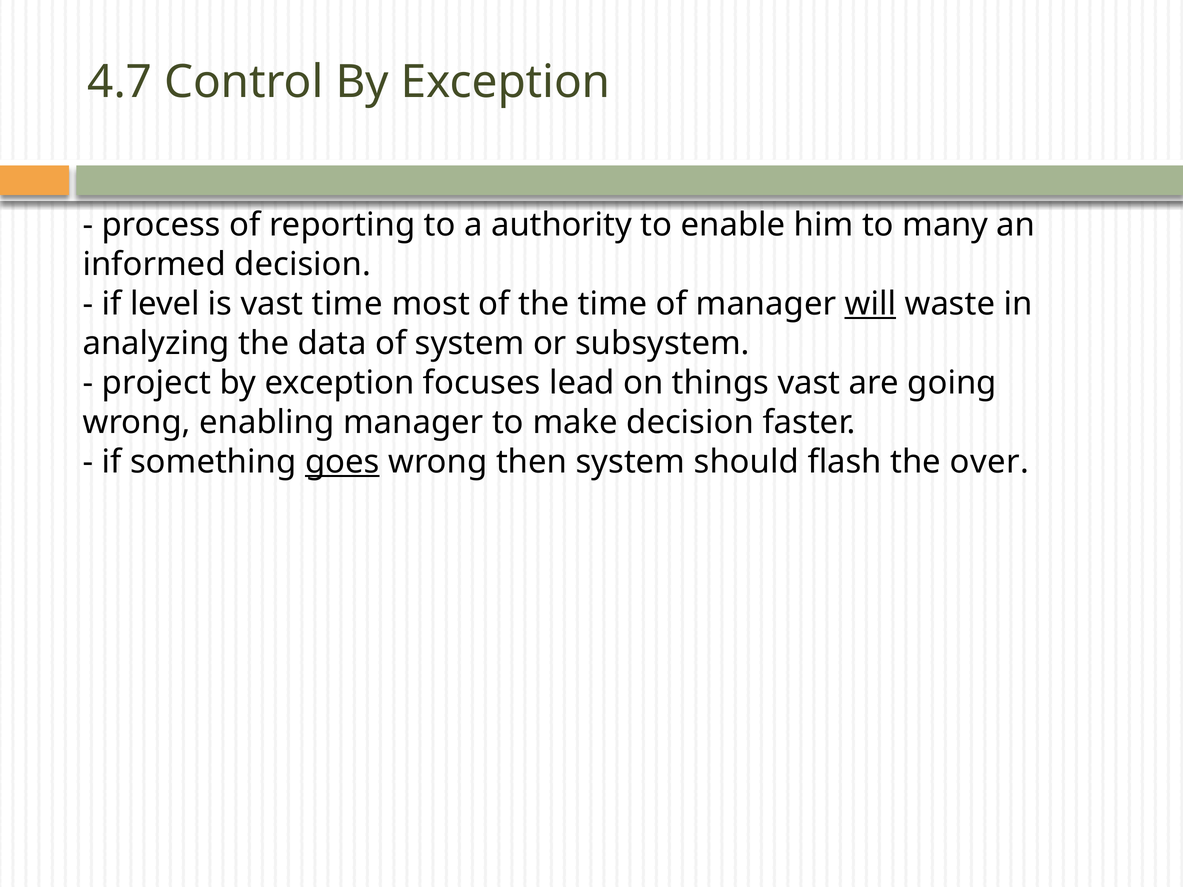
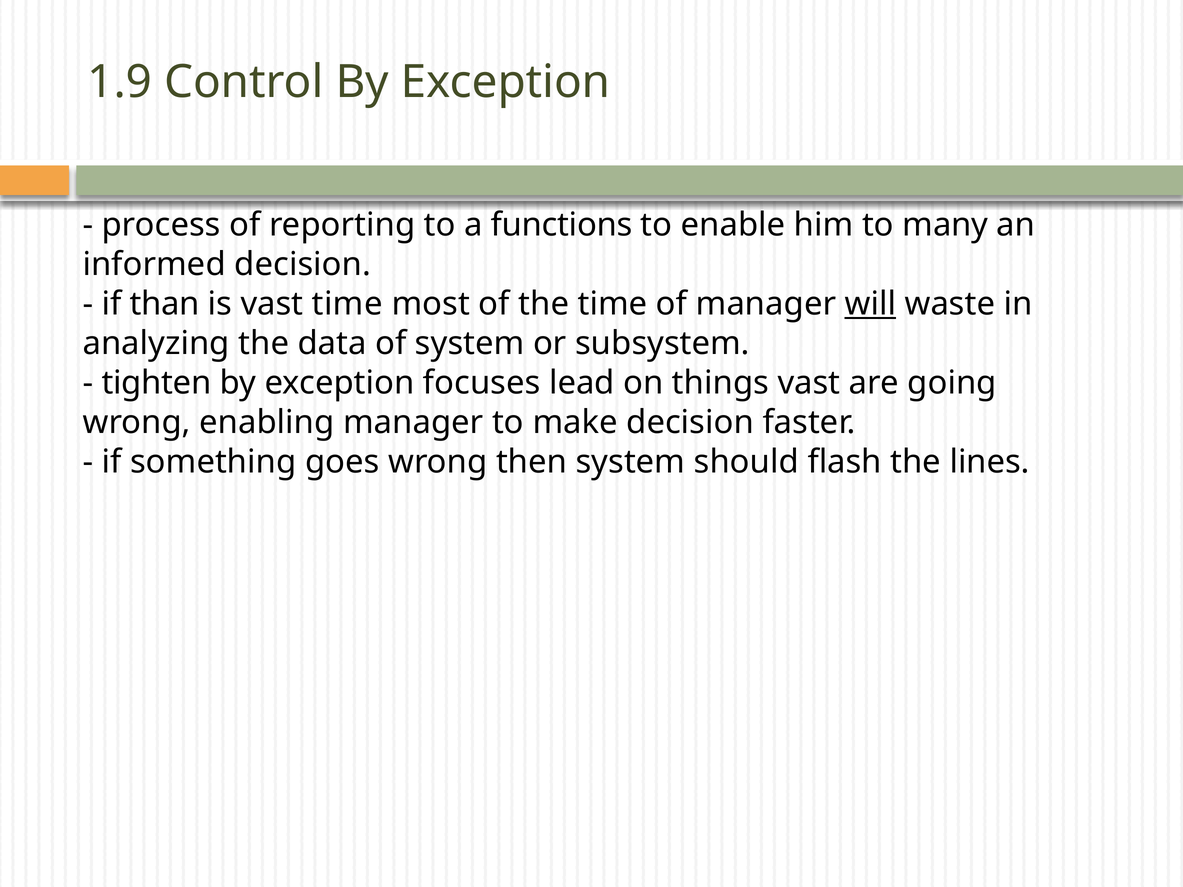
4.7: 4.7 -> 1.9
authority: authority -> functions
level: level -> than
project: project -> tighten
goes underline: present -> none
over: over -> lines
